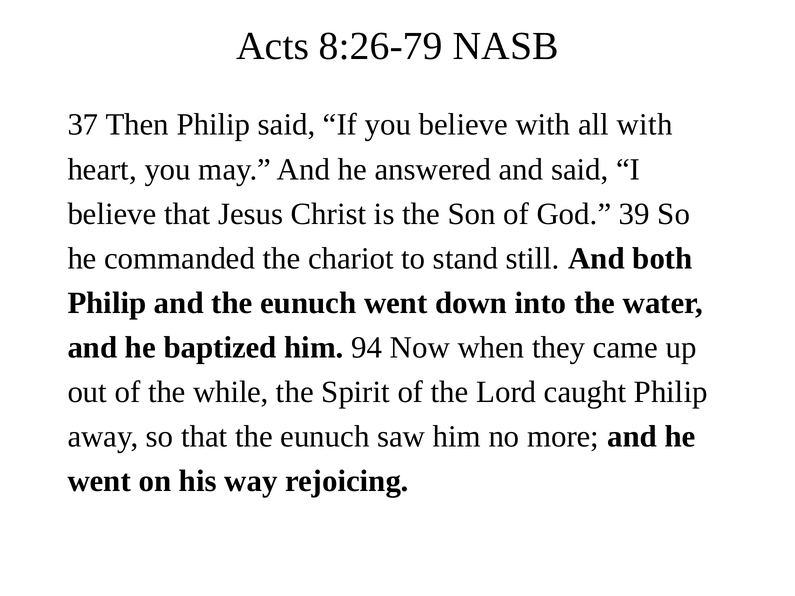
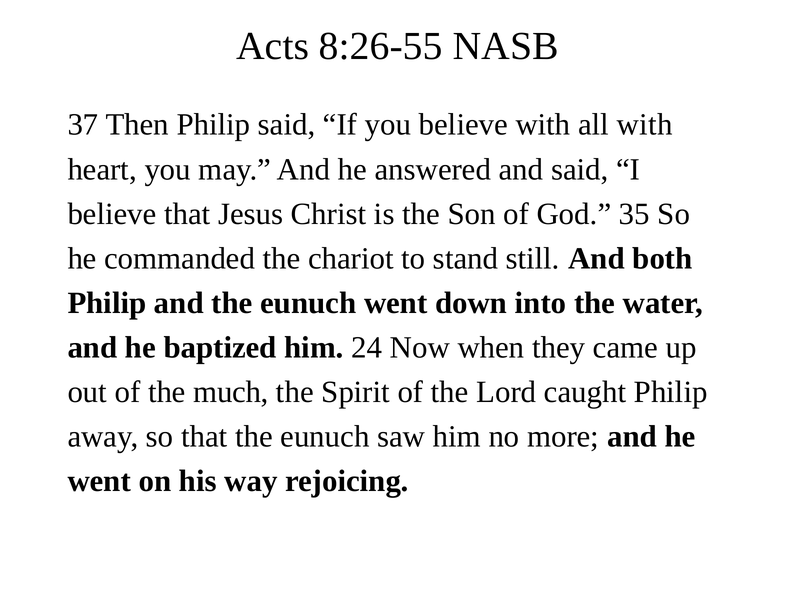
8:26-79: 8:26-79 -> 8:26-55
39: 39 -> 35
94: 94 -> 24
while: while -> much
